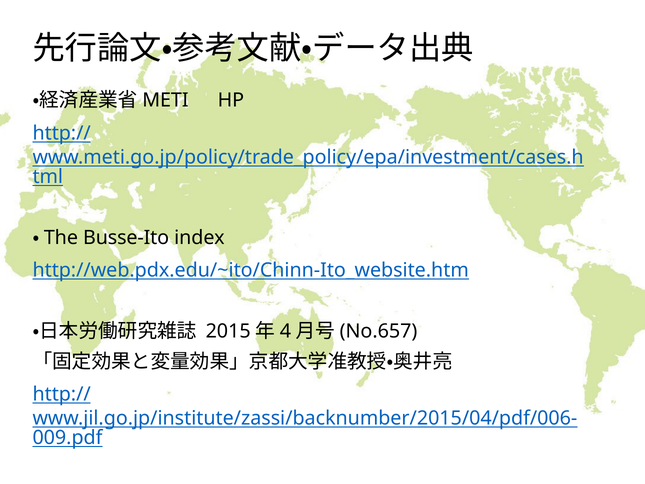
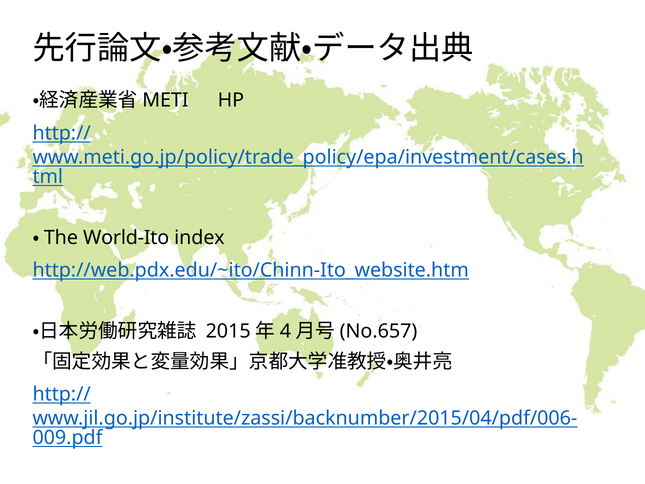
Busse-Ito: Busse-Ito -> World-Ito
